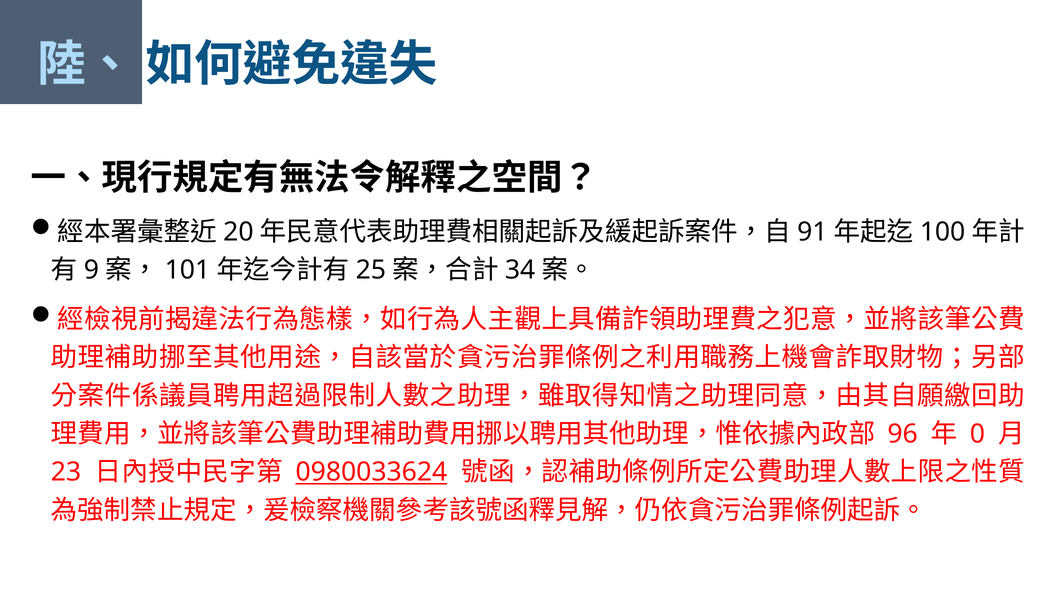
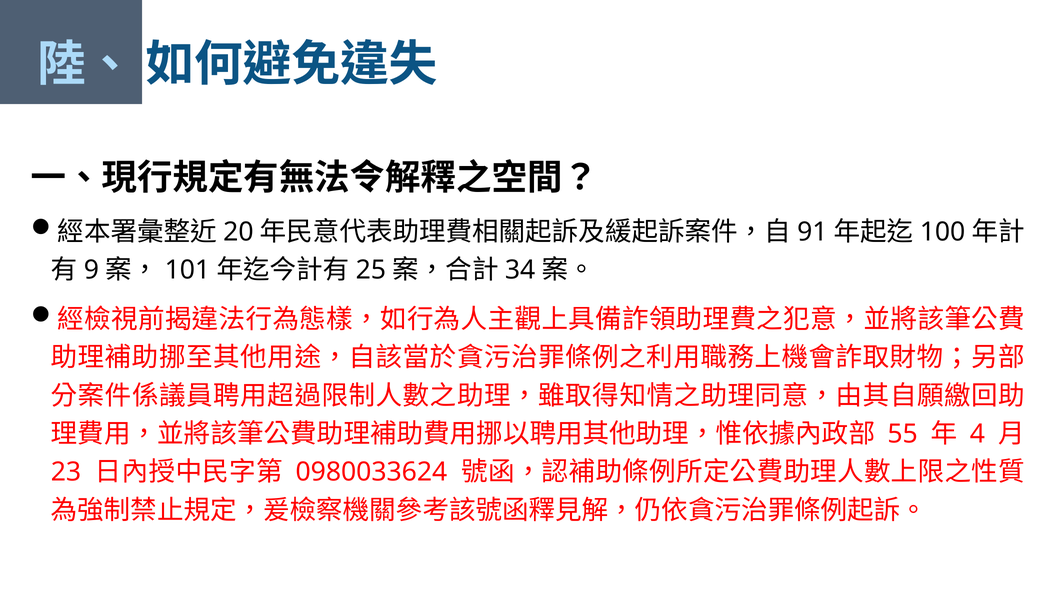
96: 96 -> 55
0: 0 -> 4
0980033624 underline: present -> none
